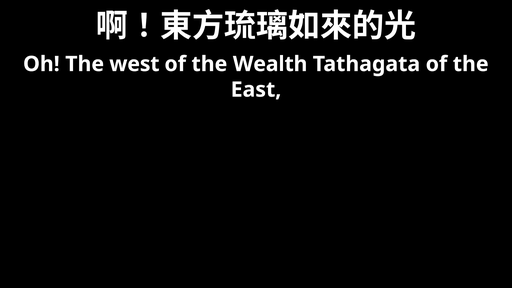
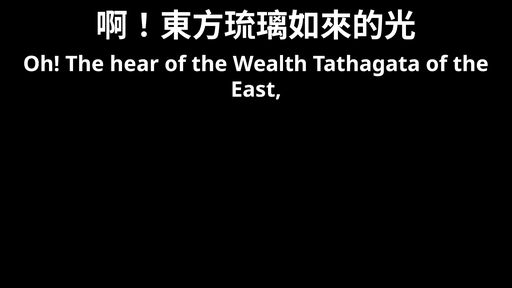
west: west -> hear
